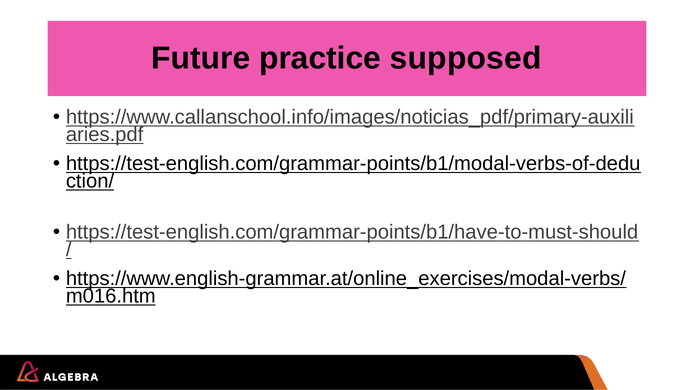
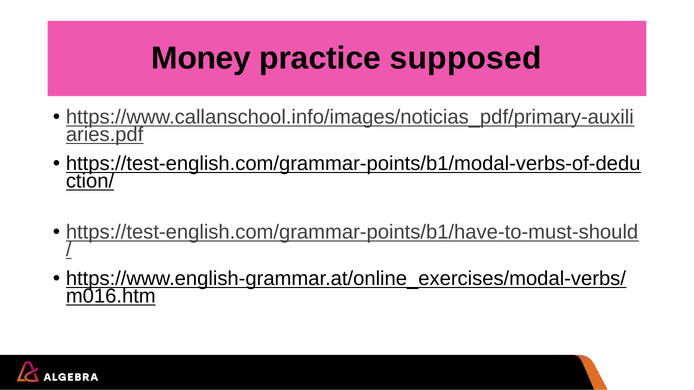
Future: Future -> Money
